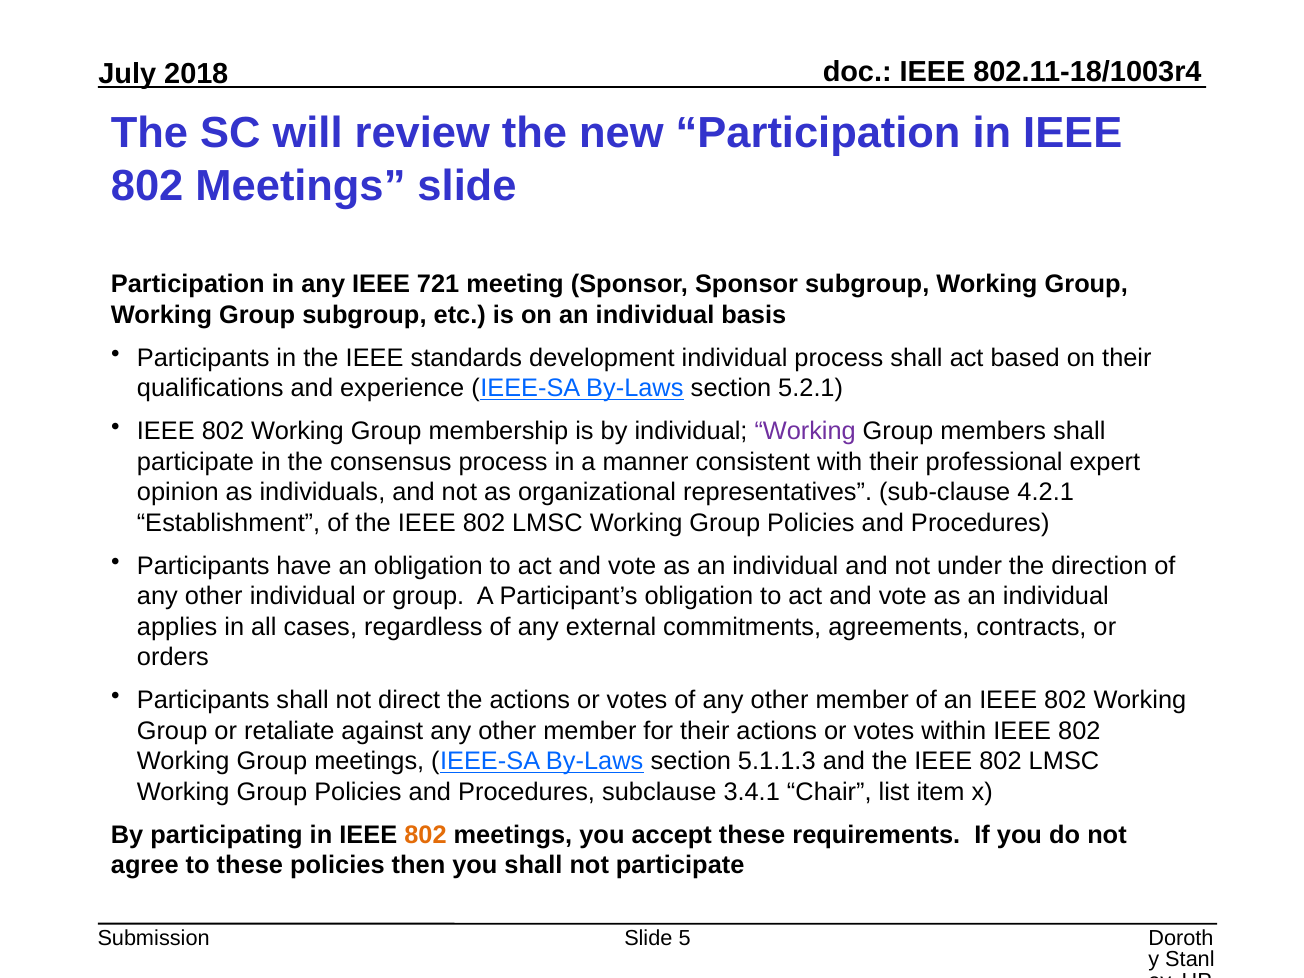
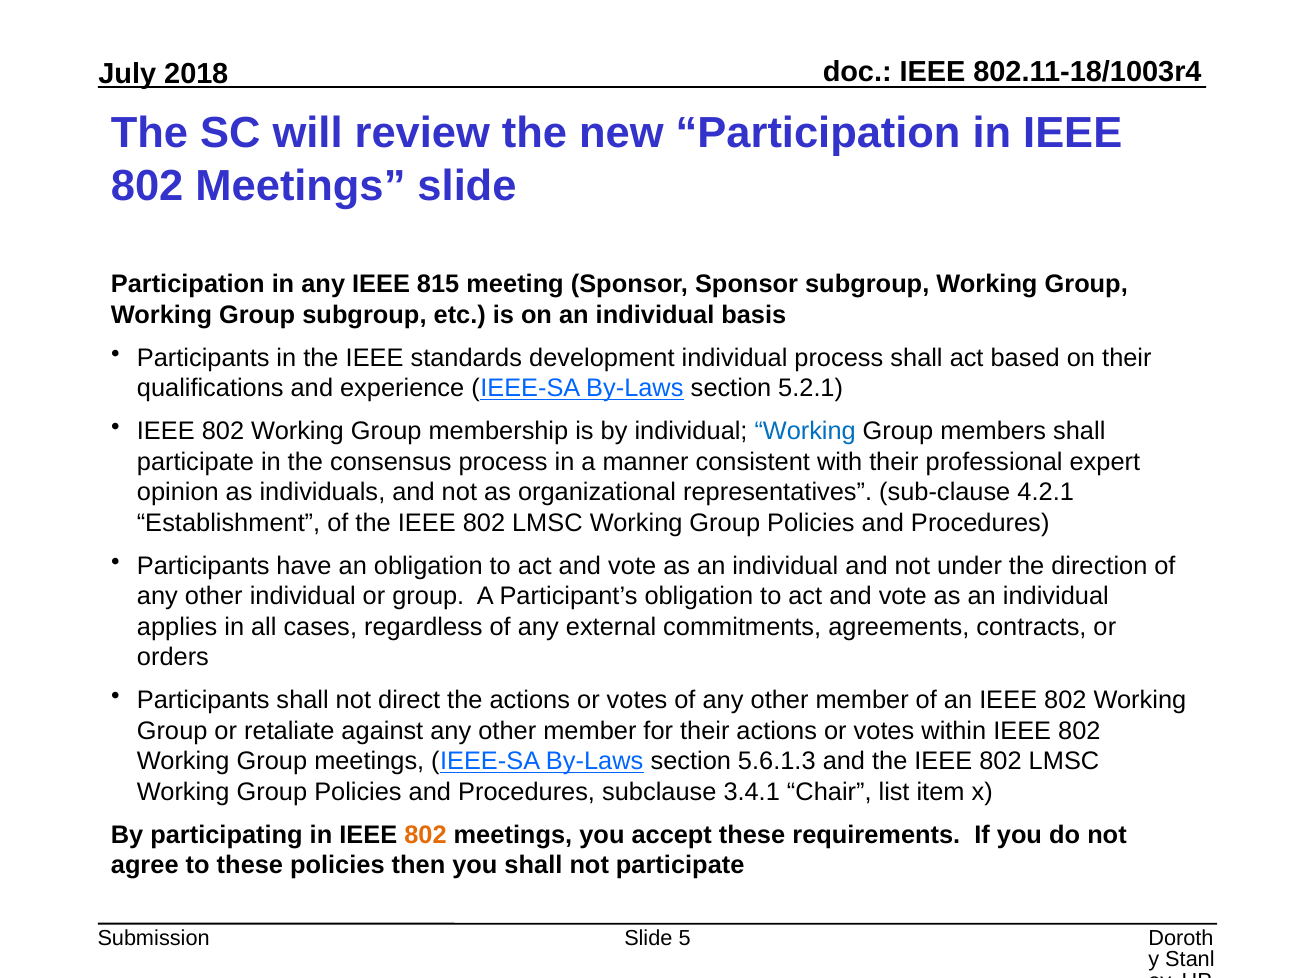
721: 721 -> 815
Working at (805, 431) colour: purple -> blue
5.1.1.3: 5.1.1.3 -> 5.6.1.3
